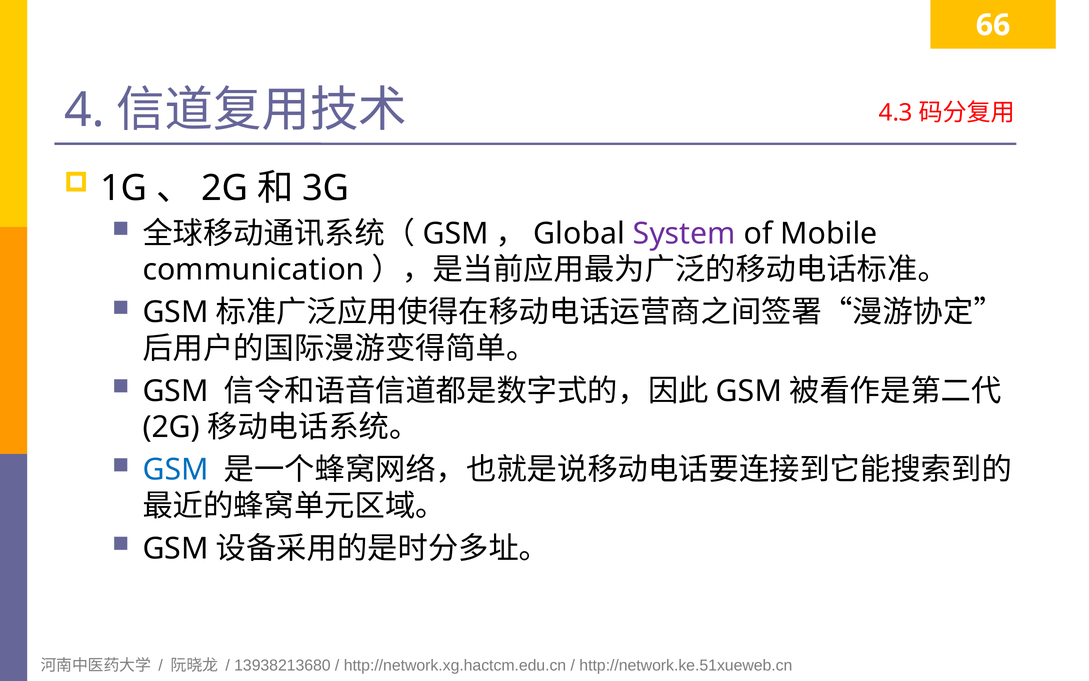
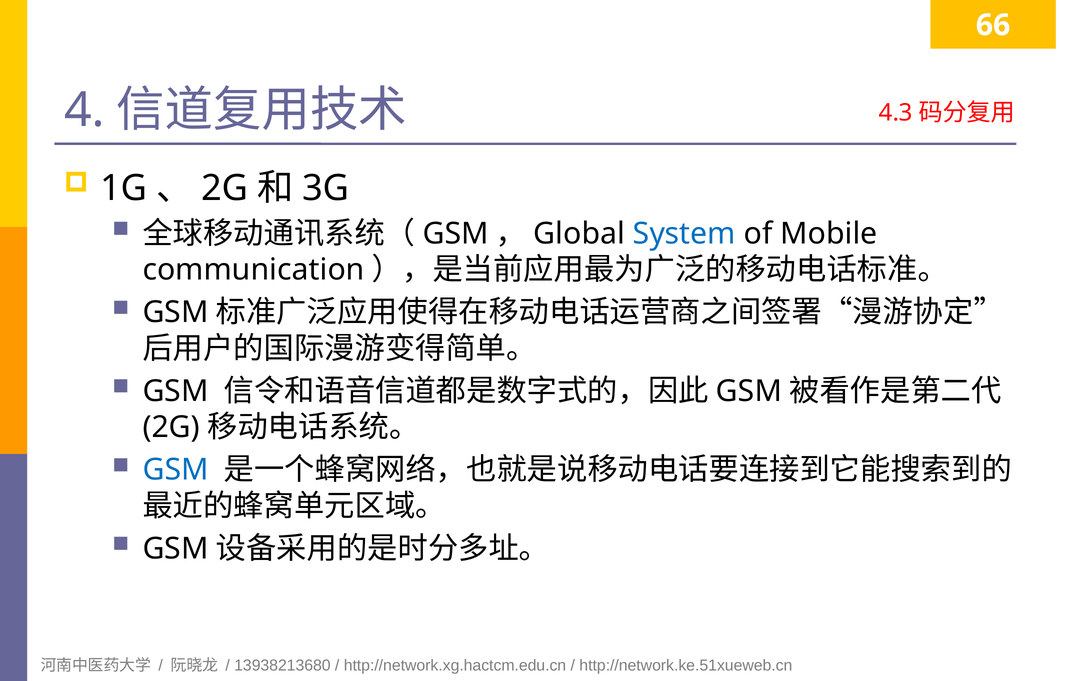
System colour: purple -> blue
